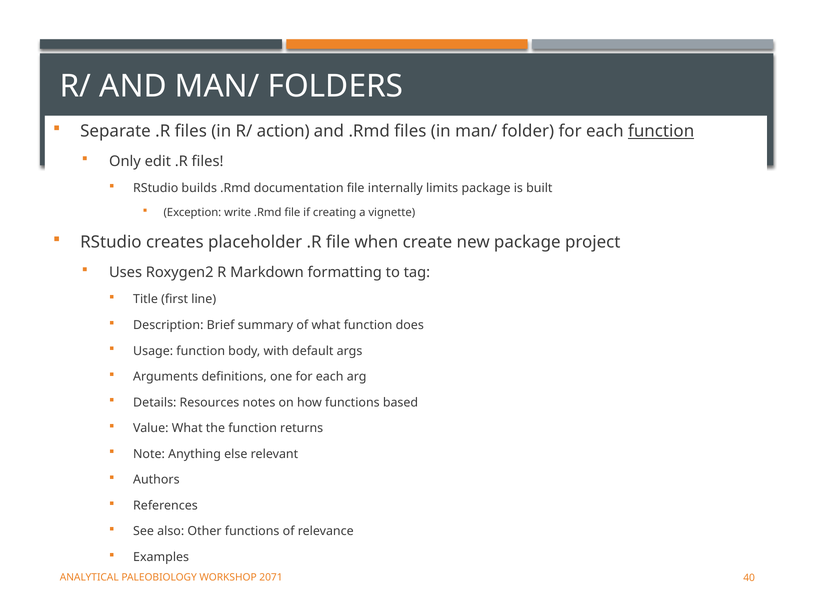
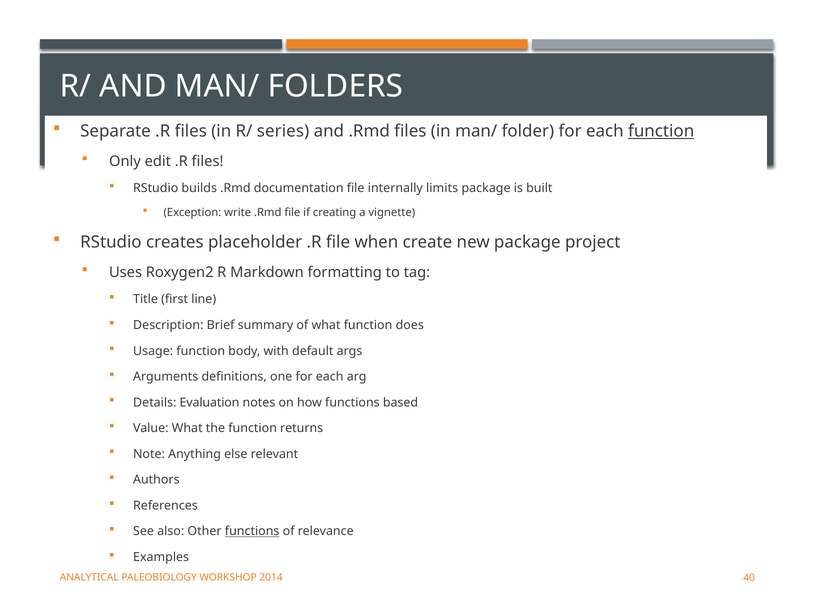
action: action -> series
Resources: Resources -> Evaluation
functions at (252, 532) underline: none -> present
2071: 2071 -> 2014
